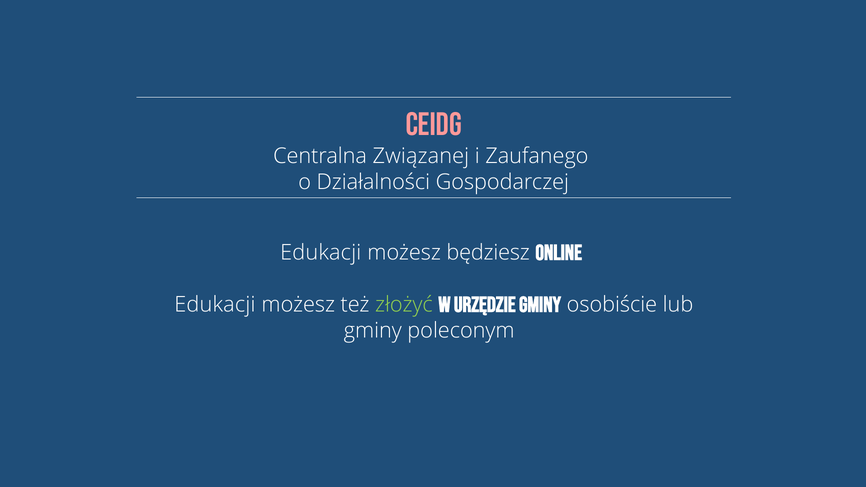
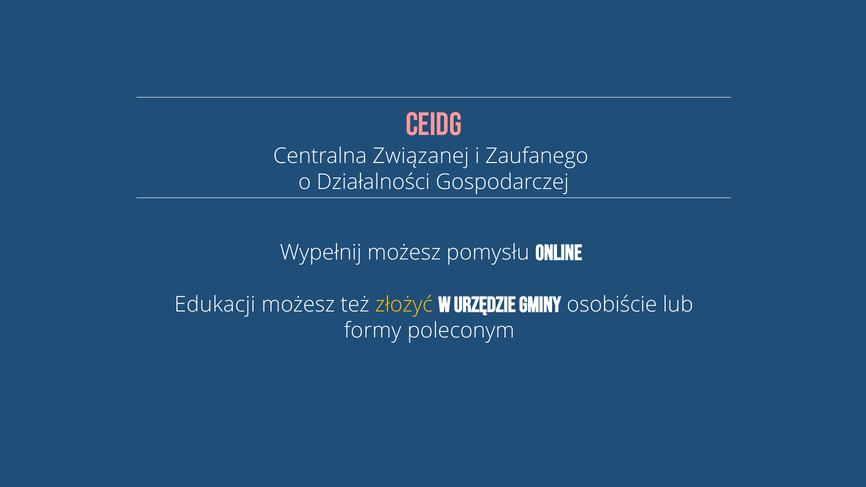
Edukacji at (321, 253): Edukacji -> Wypełnij
będziesz: będziesz -> pomysłu
złożyć colour: light green -> yellow
gminy at (373, 331): gminy -> formy
